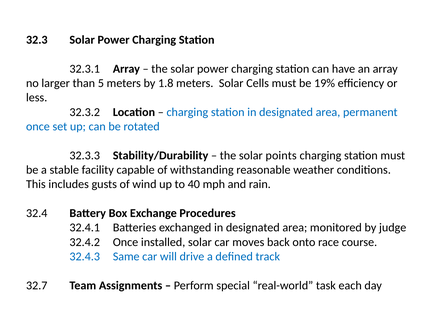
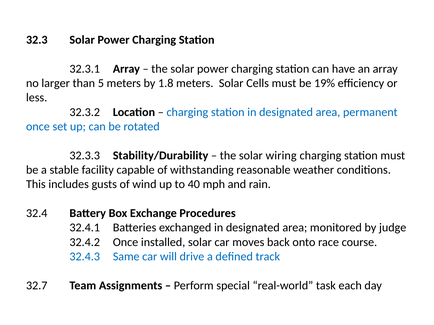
points: points -> wiring
